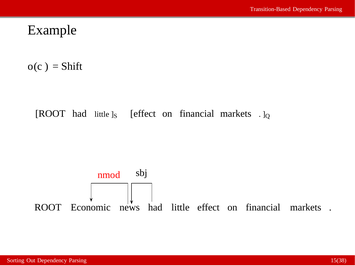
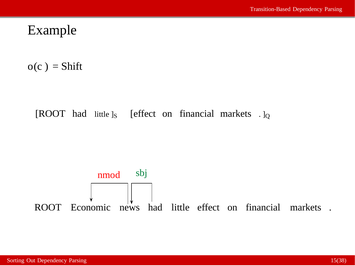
sbj colour: black -> green
